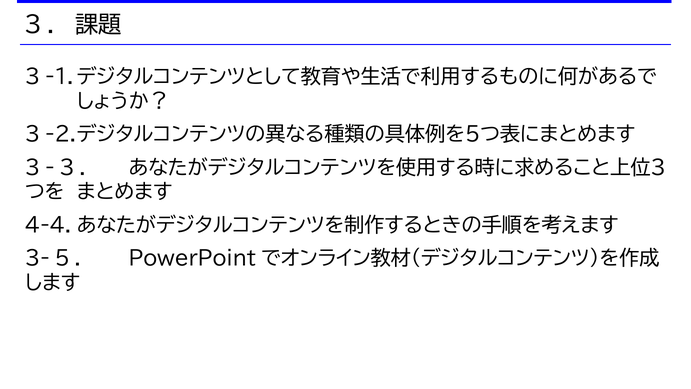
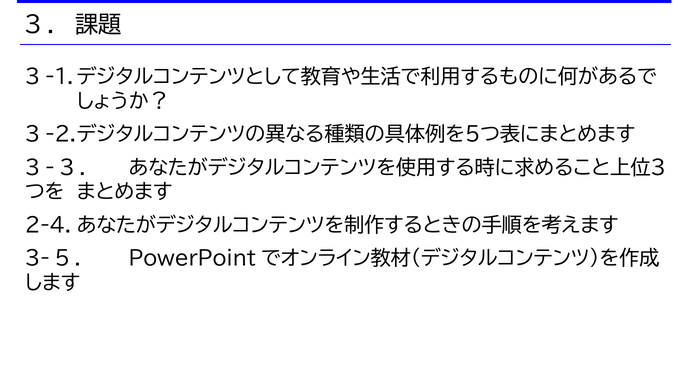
4-4: 4-4 -> 2-4
